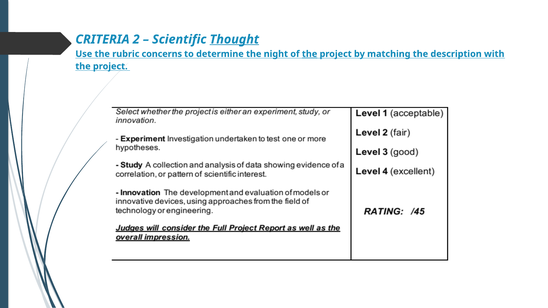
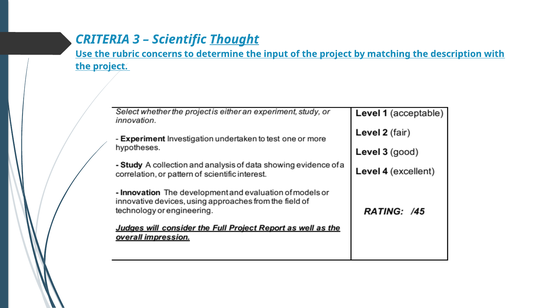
2: 2 -> 3
night: night -> input
the at (310, 54) underline: present -> none
